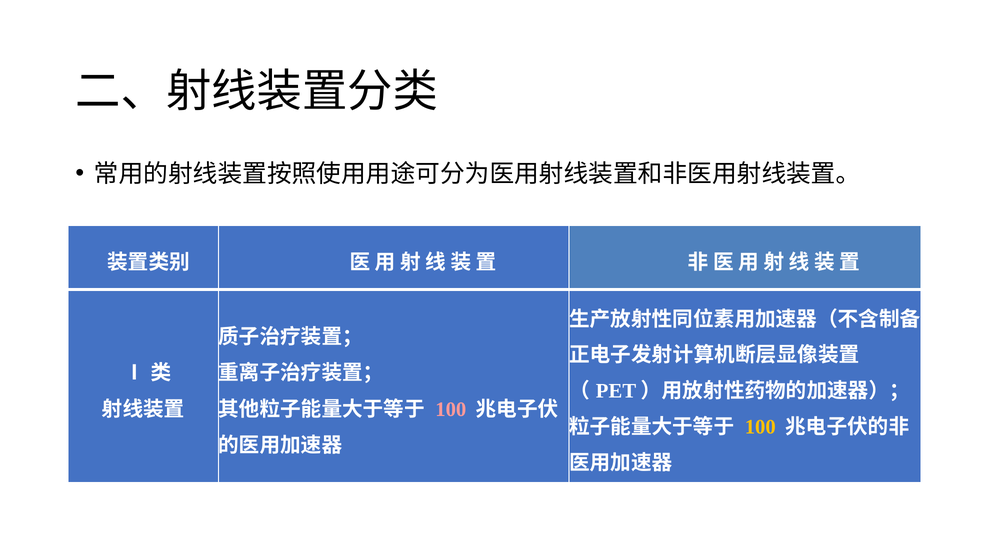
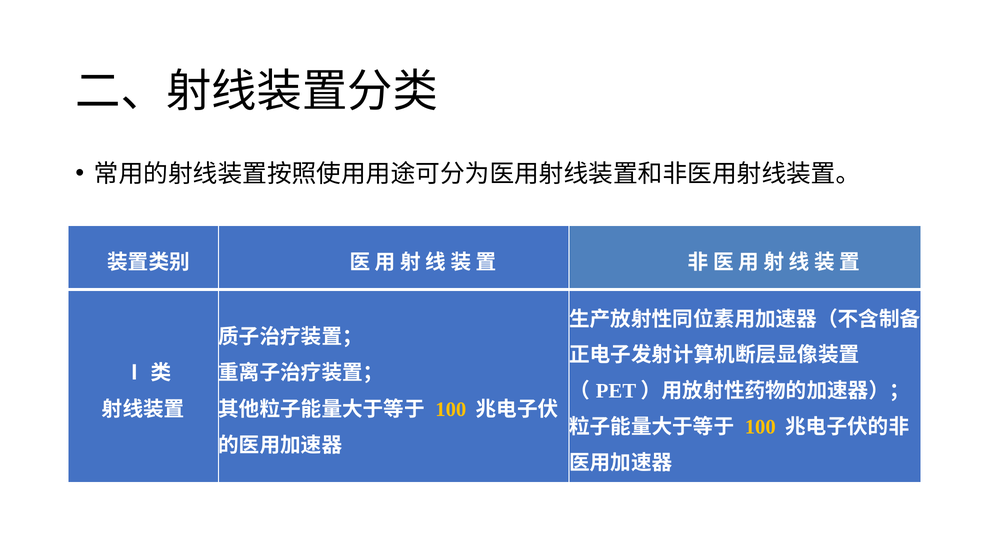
100 at (451, 410) colour: pink -> yellow
